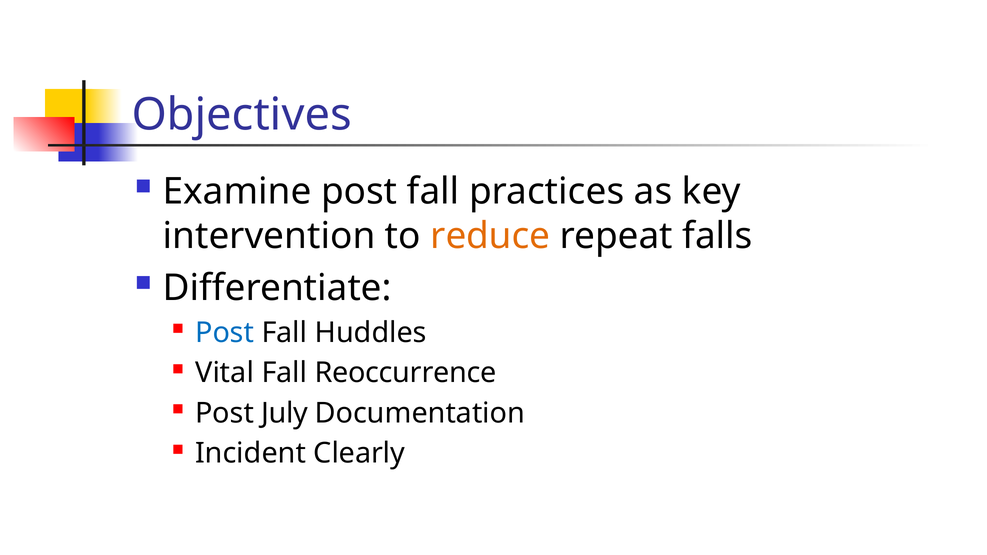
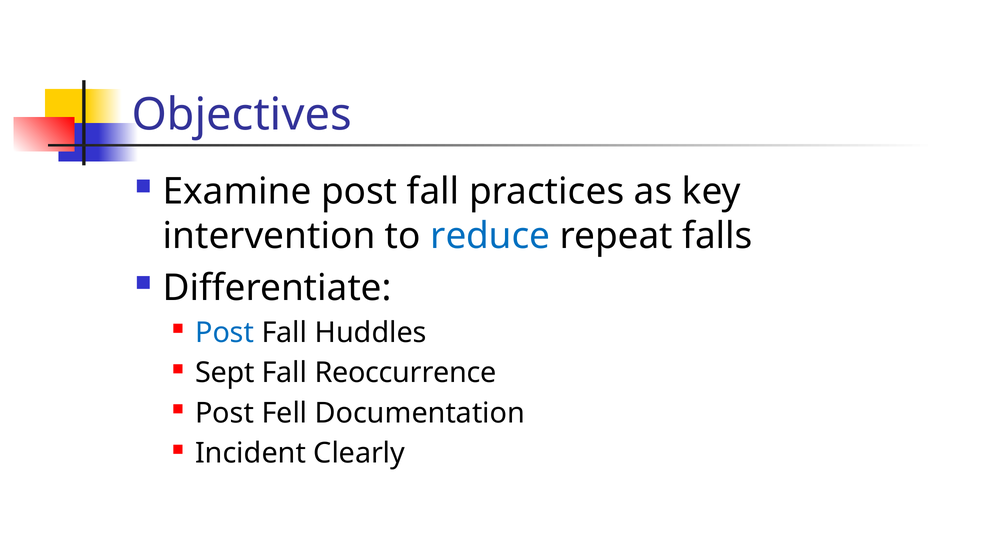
reduce colour: orange -> blue
Vital: Vital -> Sept
July: July -> Fell
